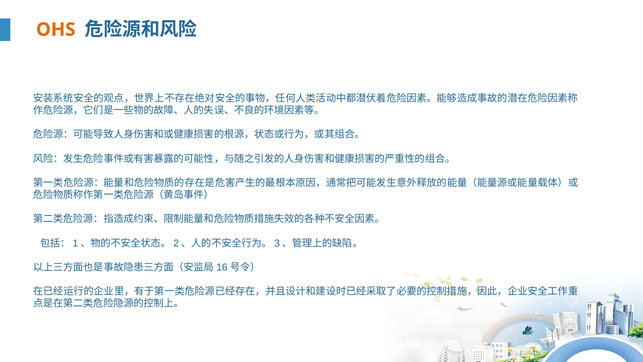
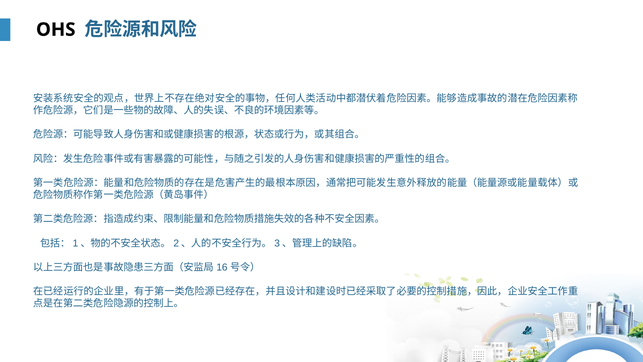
OHS colour: orange -> black
